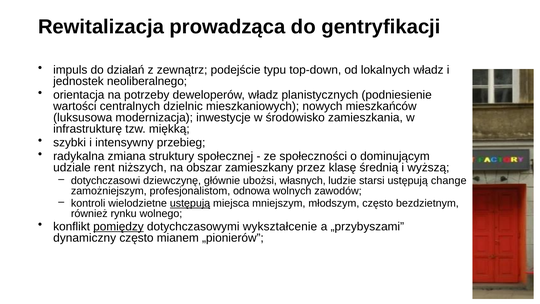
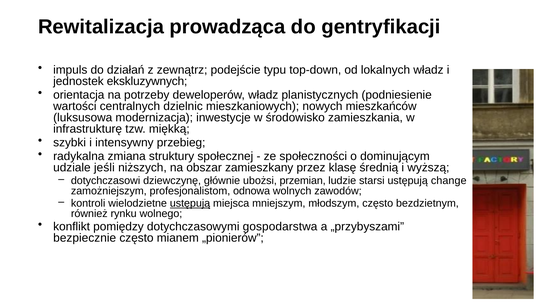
neoliberalnego: neoliberalnego -> ekskluzywnych
rent: rent -> jeśli
własnych: własnych -> przemian
pomiędzy underline: present -> none
wykształcenie: wykształcenie -> gospodarstwa
dynamiczny: dynamiczny -> bezpiecznie
